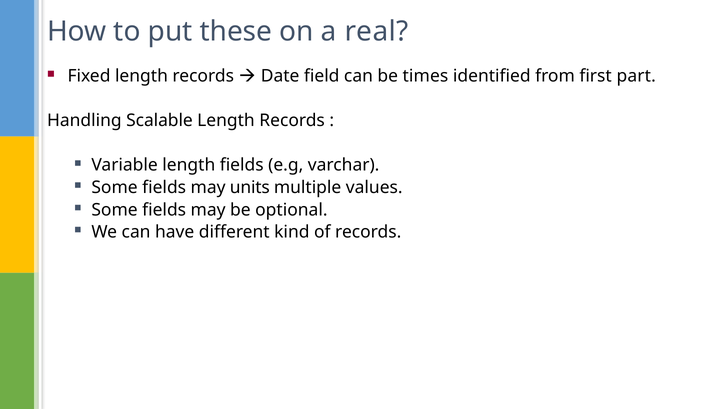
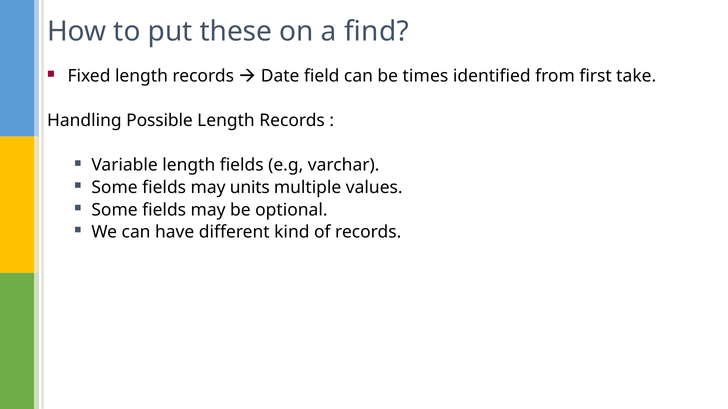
real: real -> find
part: part -> take
Scalable: Scalable -> Possible
